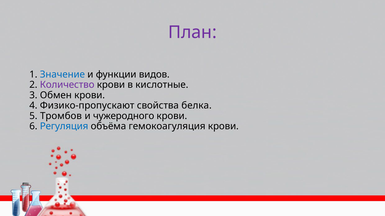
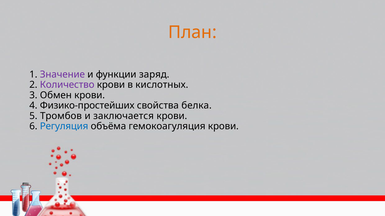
План colour: purple -> orange
Значение colour: blue -> purple
видов: видов -> заряд
кислотные: кислотные -> кислотных
Физико-пропускают: Физико-пропускают -> Физико-простейших
чужеродного: чужеродного -> заключается
